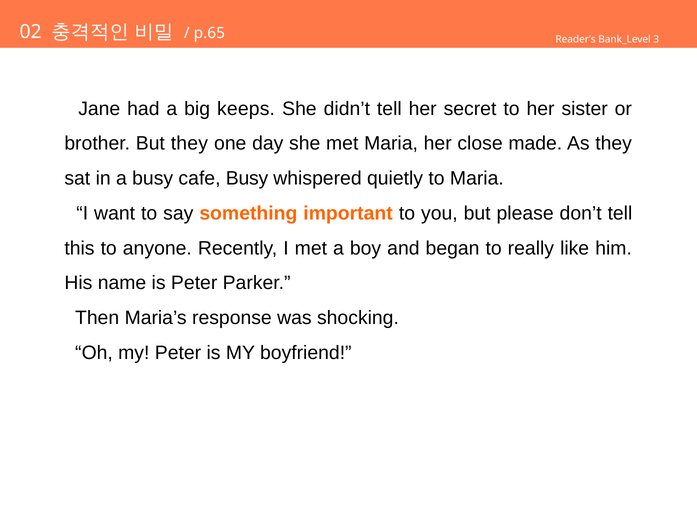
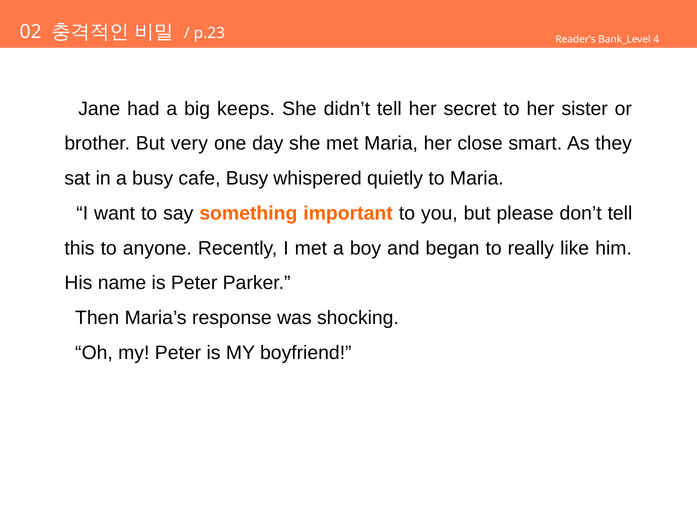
p.65: p.65 -> p.23
3: 3 -> 4
But they: they -> very
made: made -> smart
